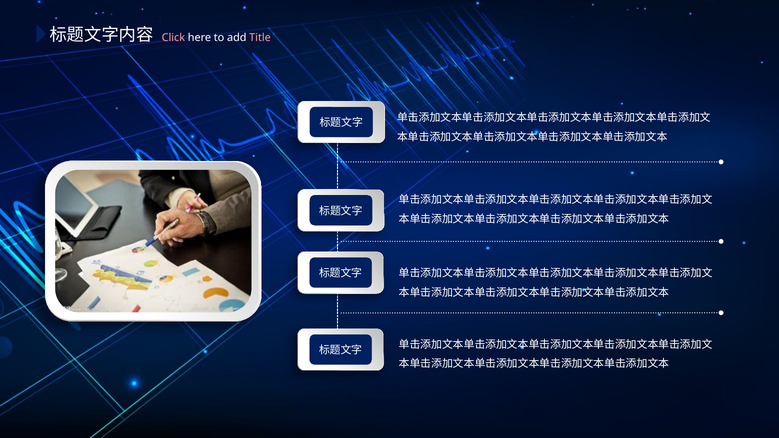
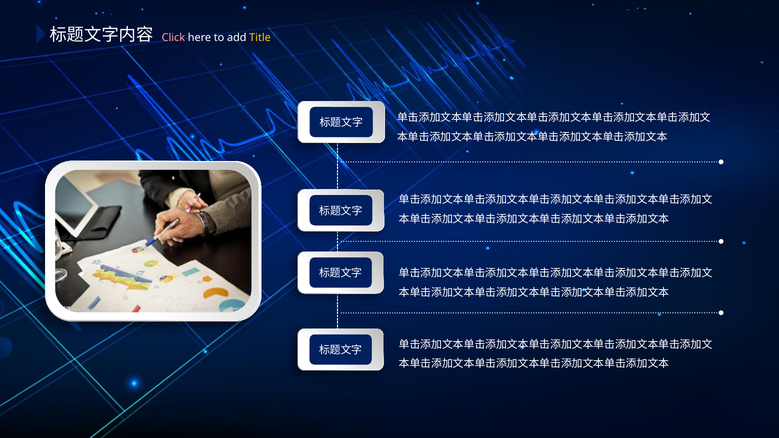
Title colour: pink -> yellow
